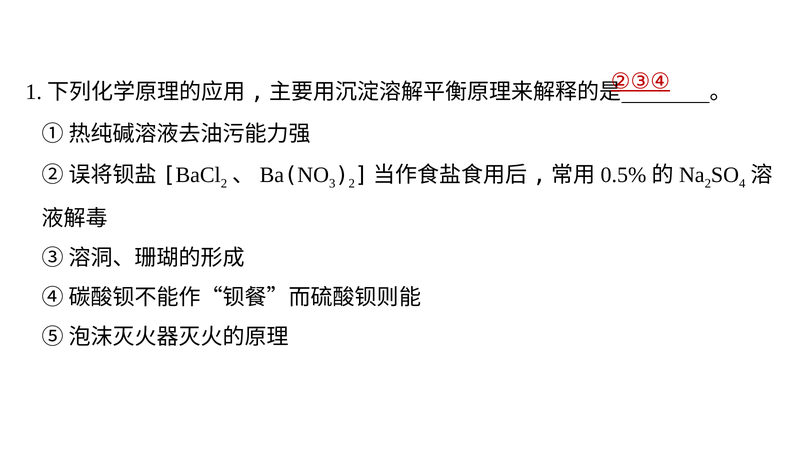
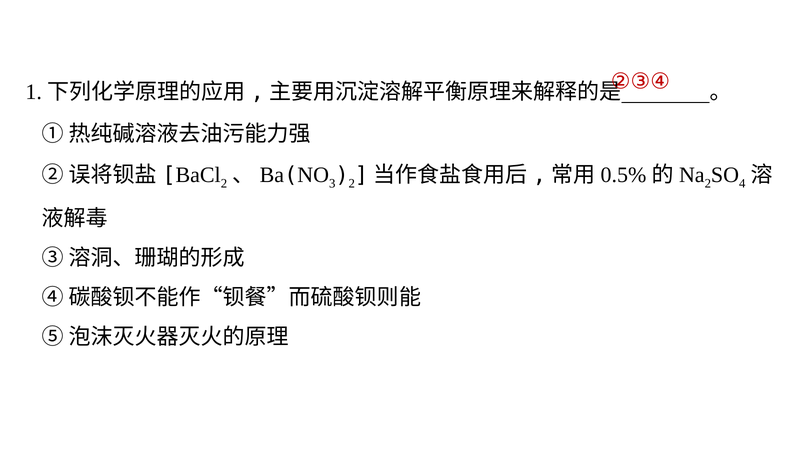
②③④ underline: present -> none
